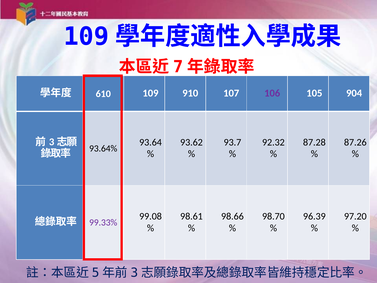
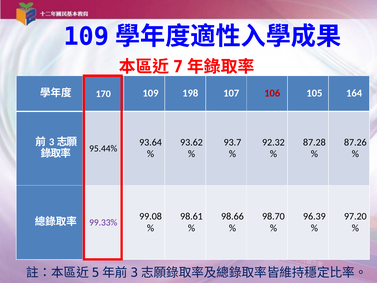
610: 610 -> 170
910: 910 -> 198
106 colour: purple -> red
904: 904 -> 164
93.64%: 93.64% -> 95.44%
